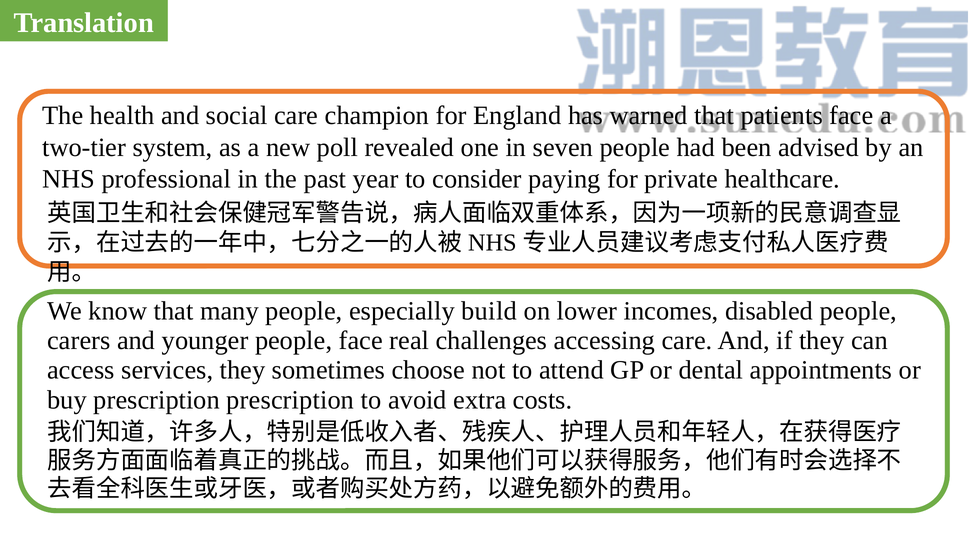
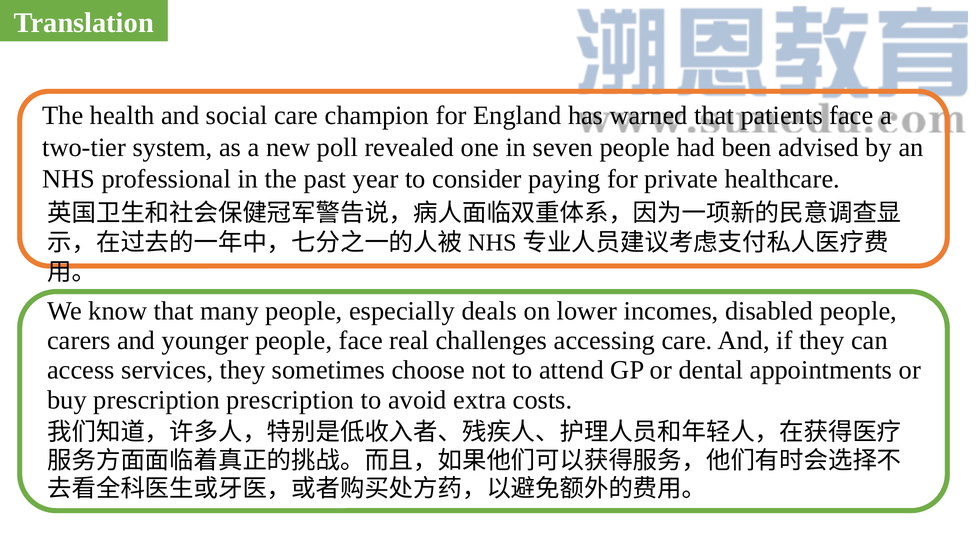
build: build -> deals
